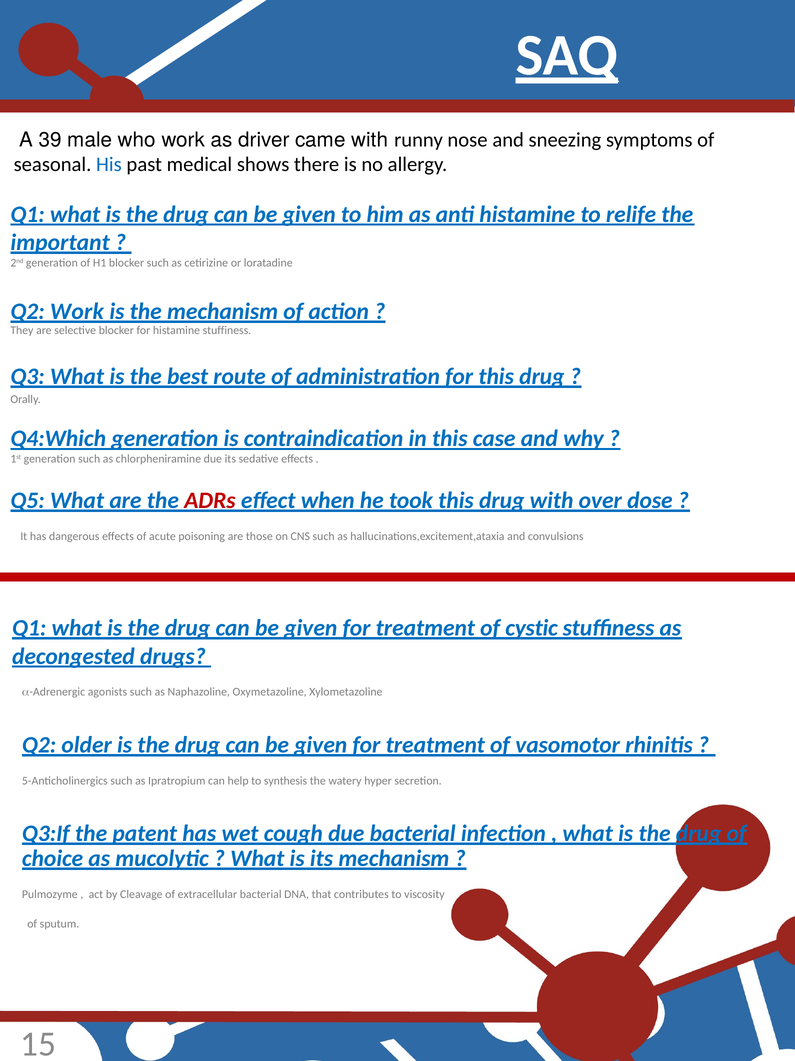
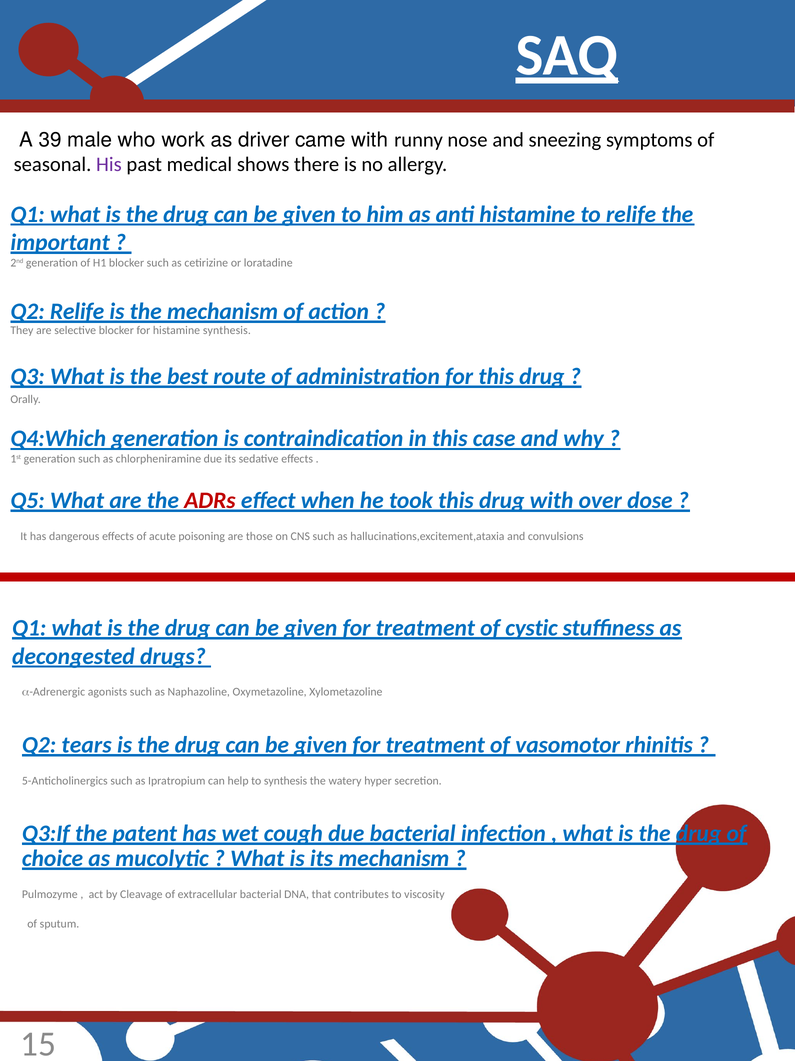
His colour: blue -> purple
Q2 Work: Work -> Relife
histamine stuffiness: stuffiness -> synthesis
older: older -> tears
